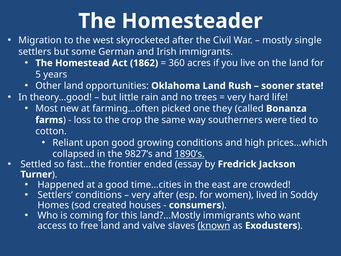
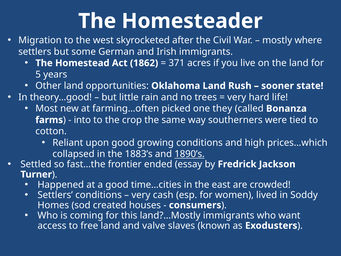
single: single -> where
360: 360 -> 371
loss: loss -> into
9827’s: 9827’s -> 1883’s
very after: after -> cash
known underline: present -> none
